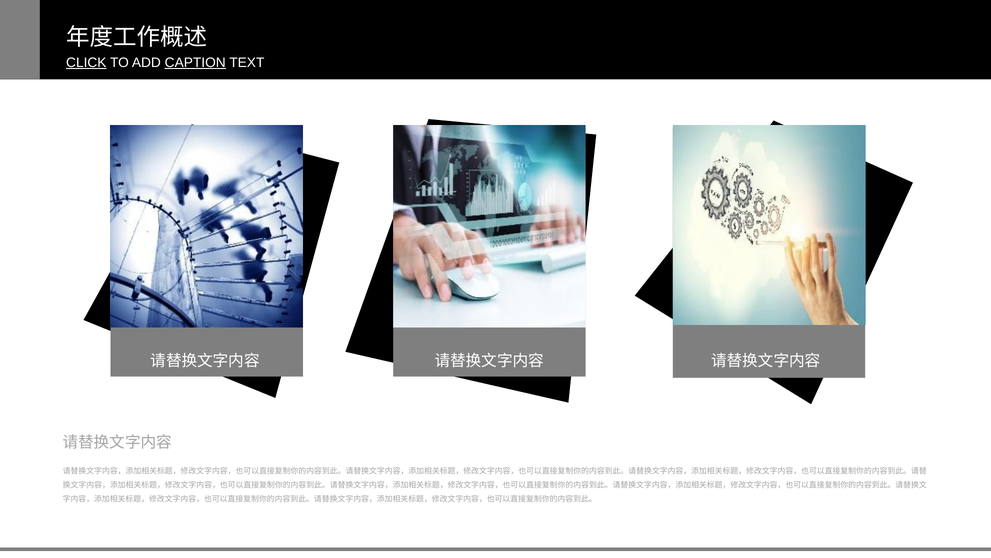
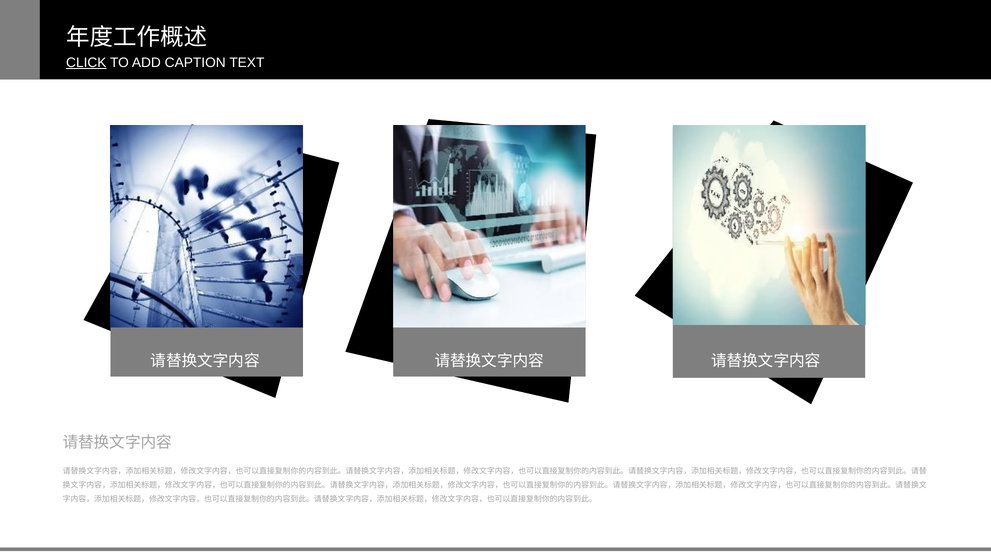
CAPTION underline: present -> none
